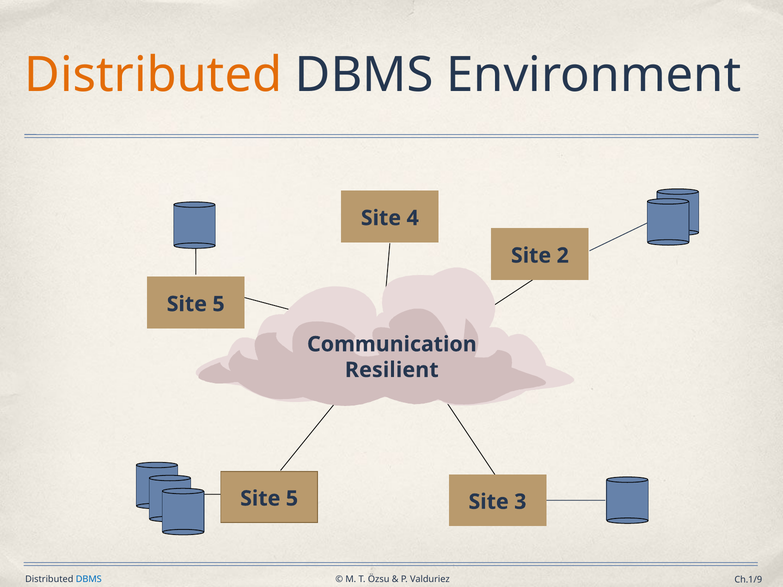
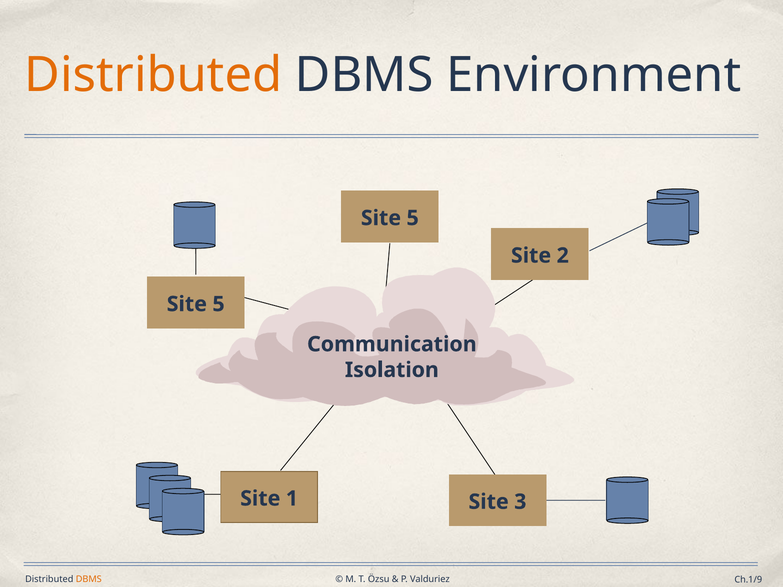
4 at (413, 218): 4 -> 5
Resilient: Resilient -> Isolation
5 at (292, 499): 5 -> 1
DBMS at (89, 579) colour: blue -> orange
